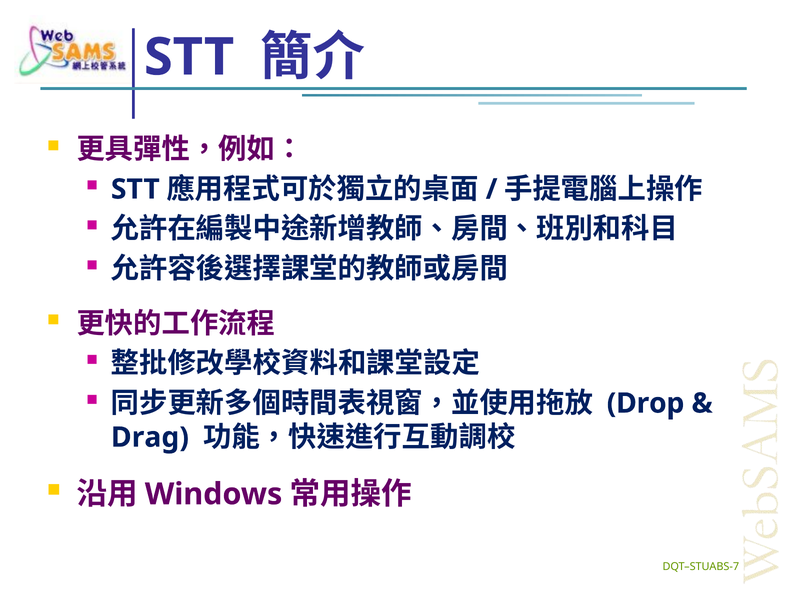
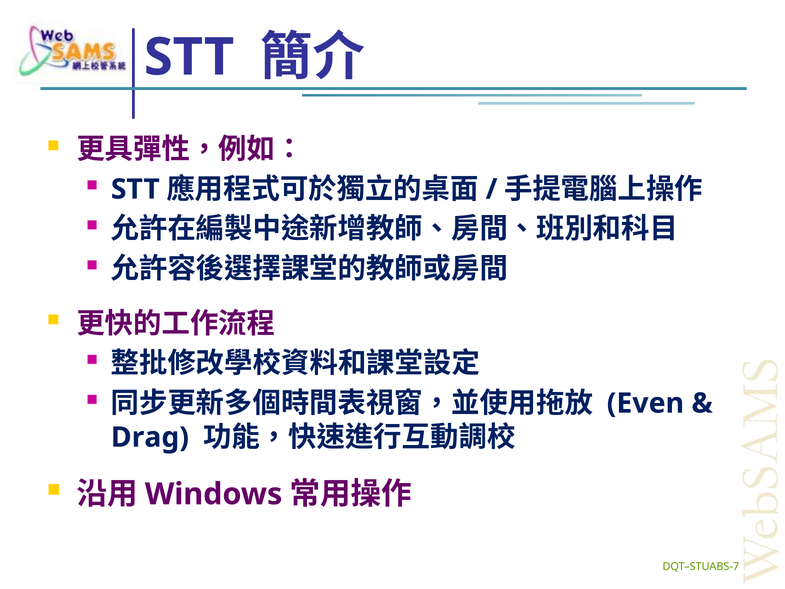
Drop: Drop -> Even
